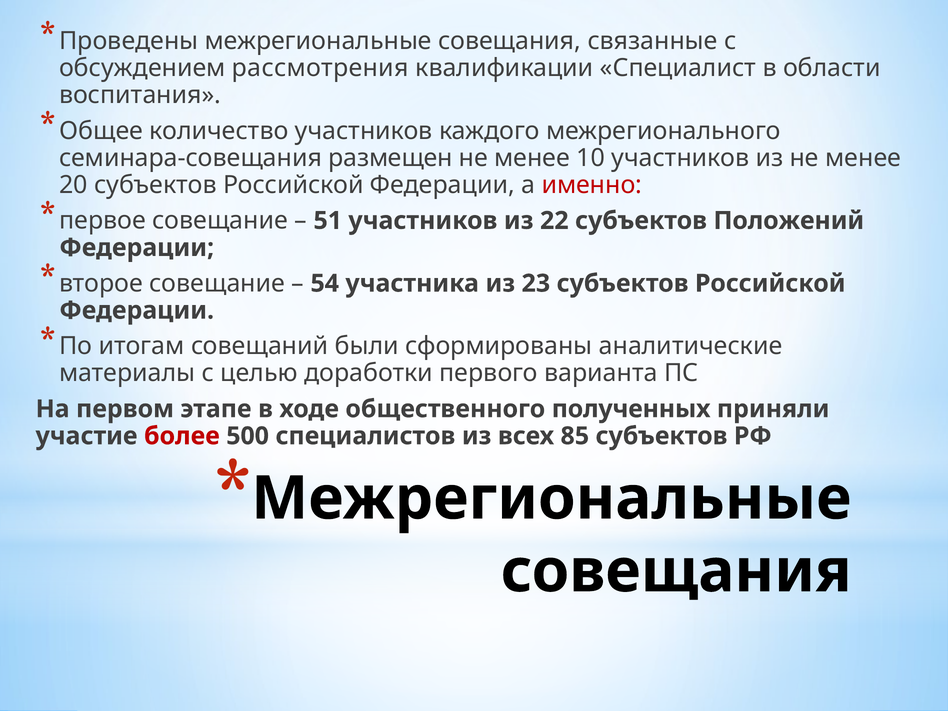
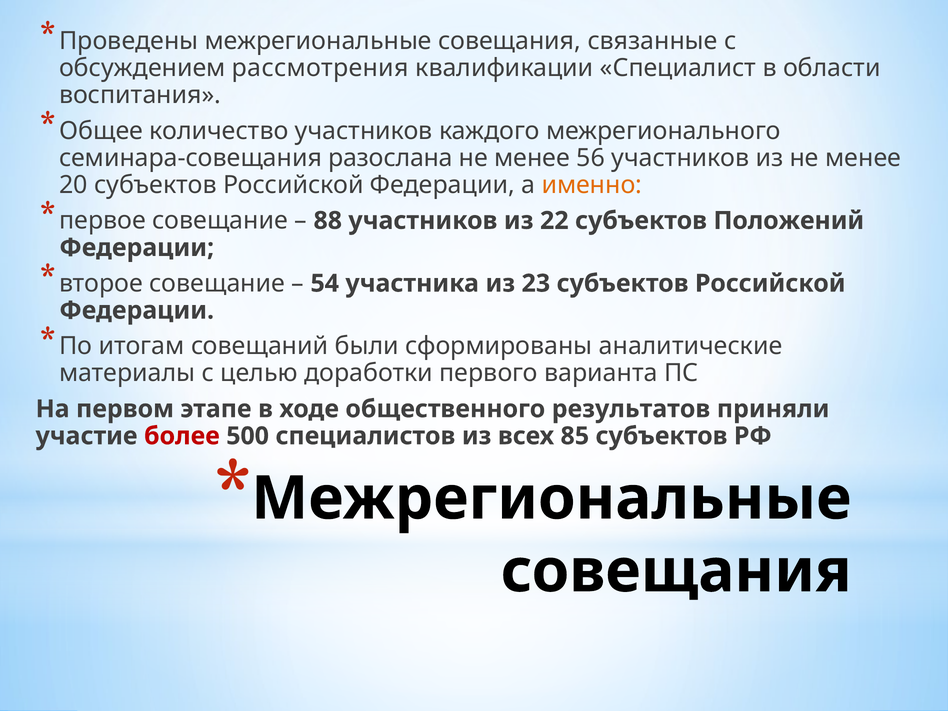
размещен: размещен -> разослана
10: 10 -> 56
именно colour: red -> orange
51: 51 -> 88
полученных: полученных -> результатов
